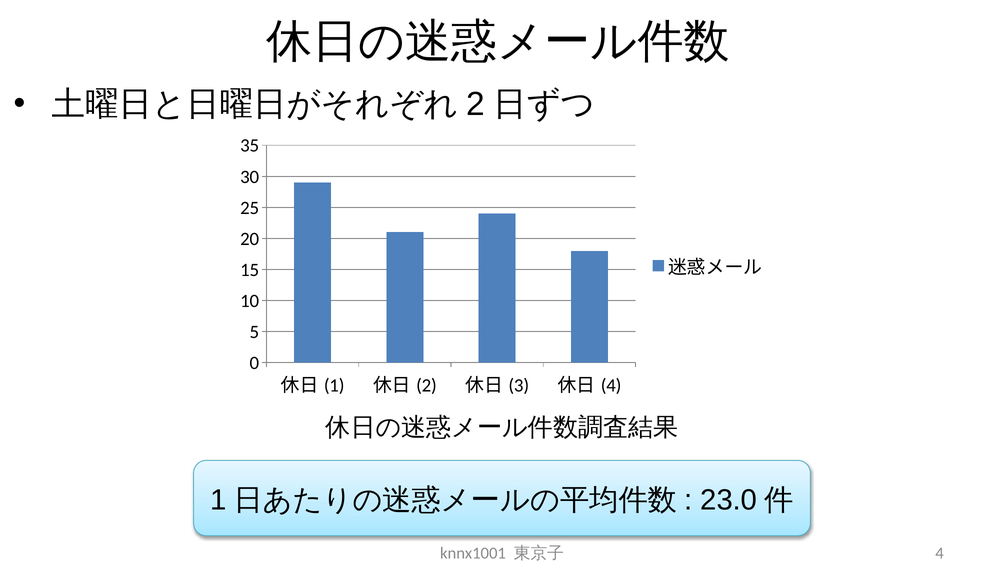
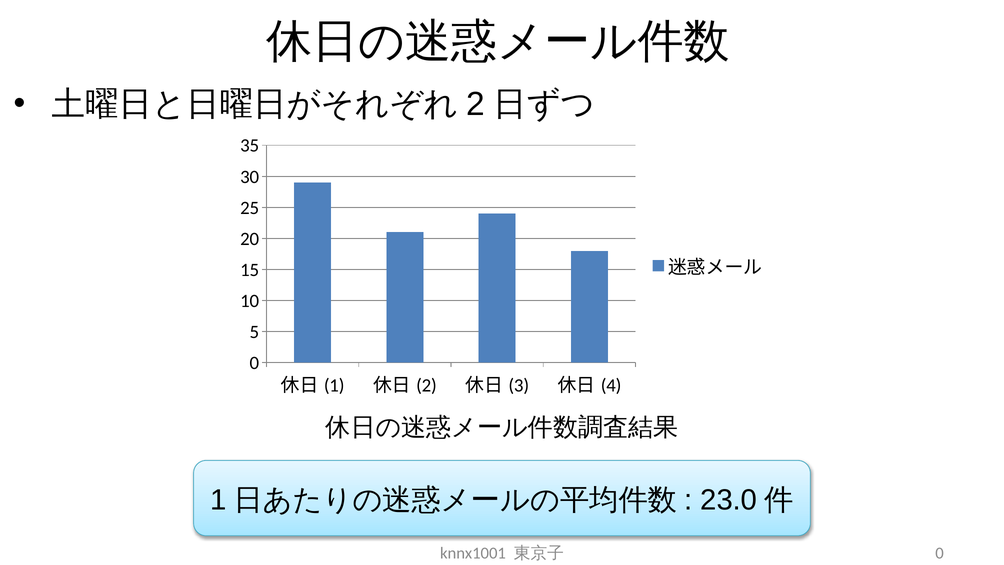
4 at (940, 553): 4 -> 0
